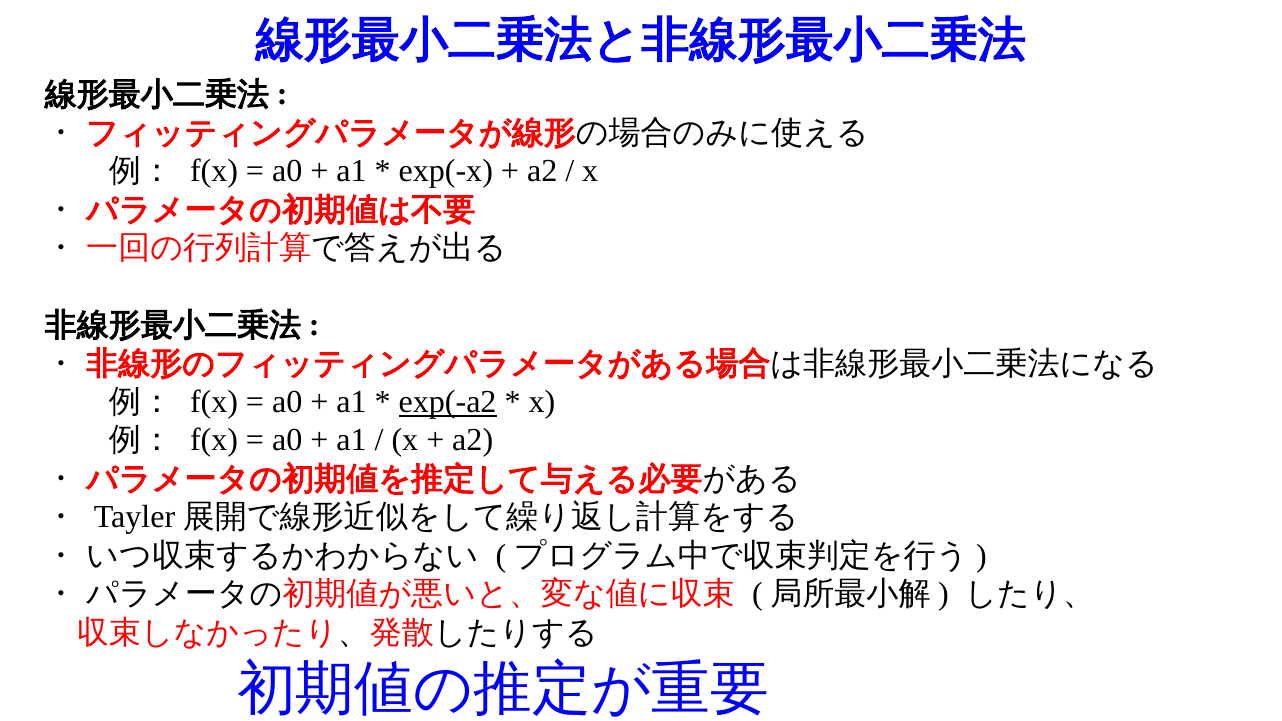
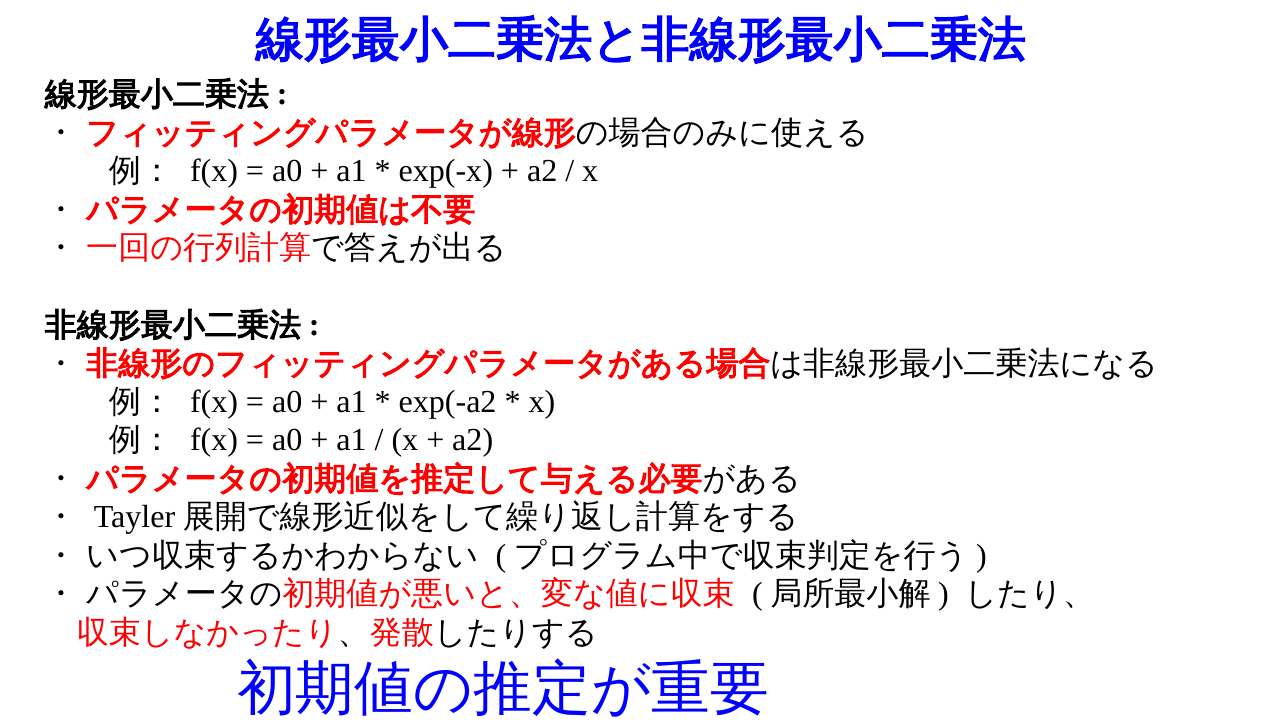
exp(-a2 underline: present -> none
